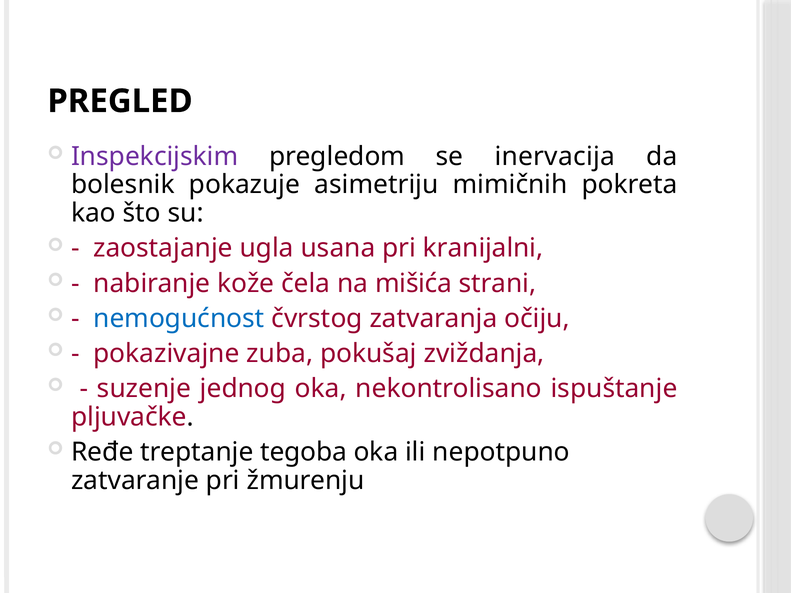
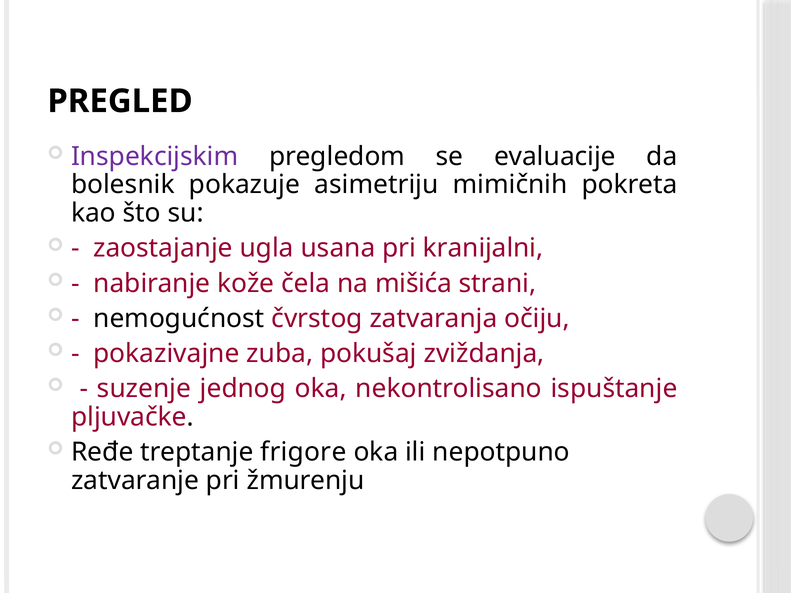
inervacija: inervacija -> evaluacije
nemogućnost colour: blue -> black
tegoba: tegoba -> frigore
